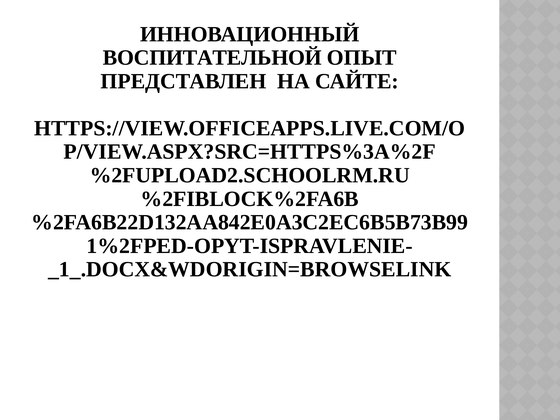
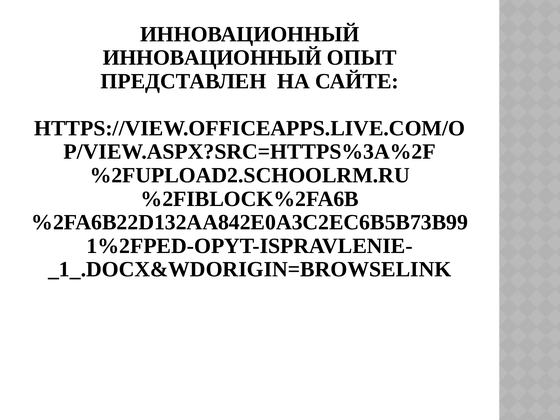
ВОСПИТАТЕЛЬНОЙ at (212, 58): ВОСПИТАТЕЛЬНОЙ -> ИННОВАЦИОННЫЙ
